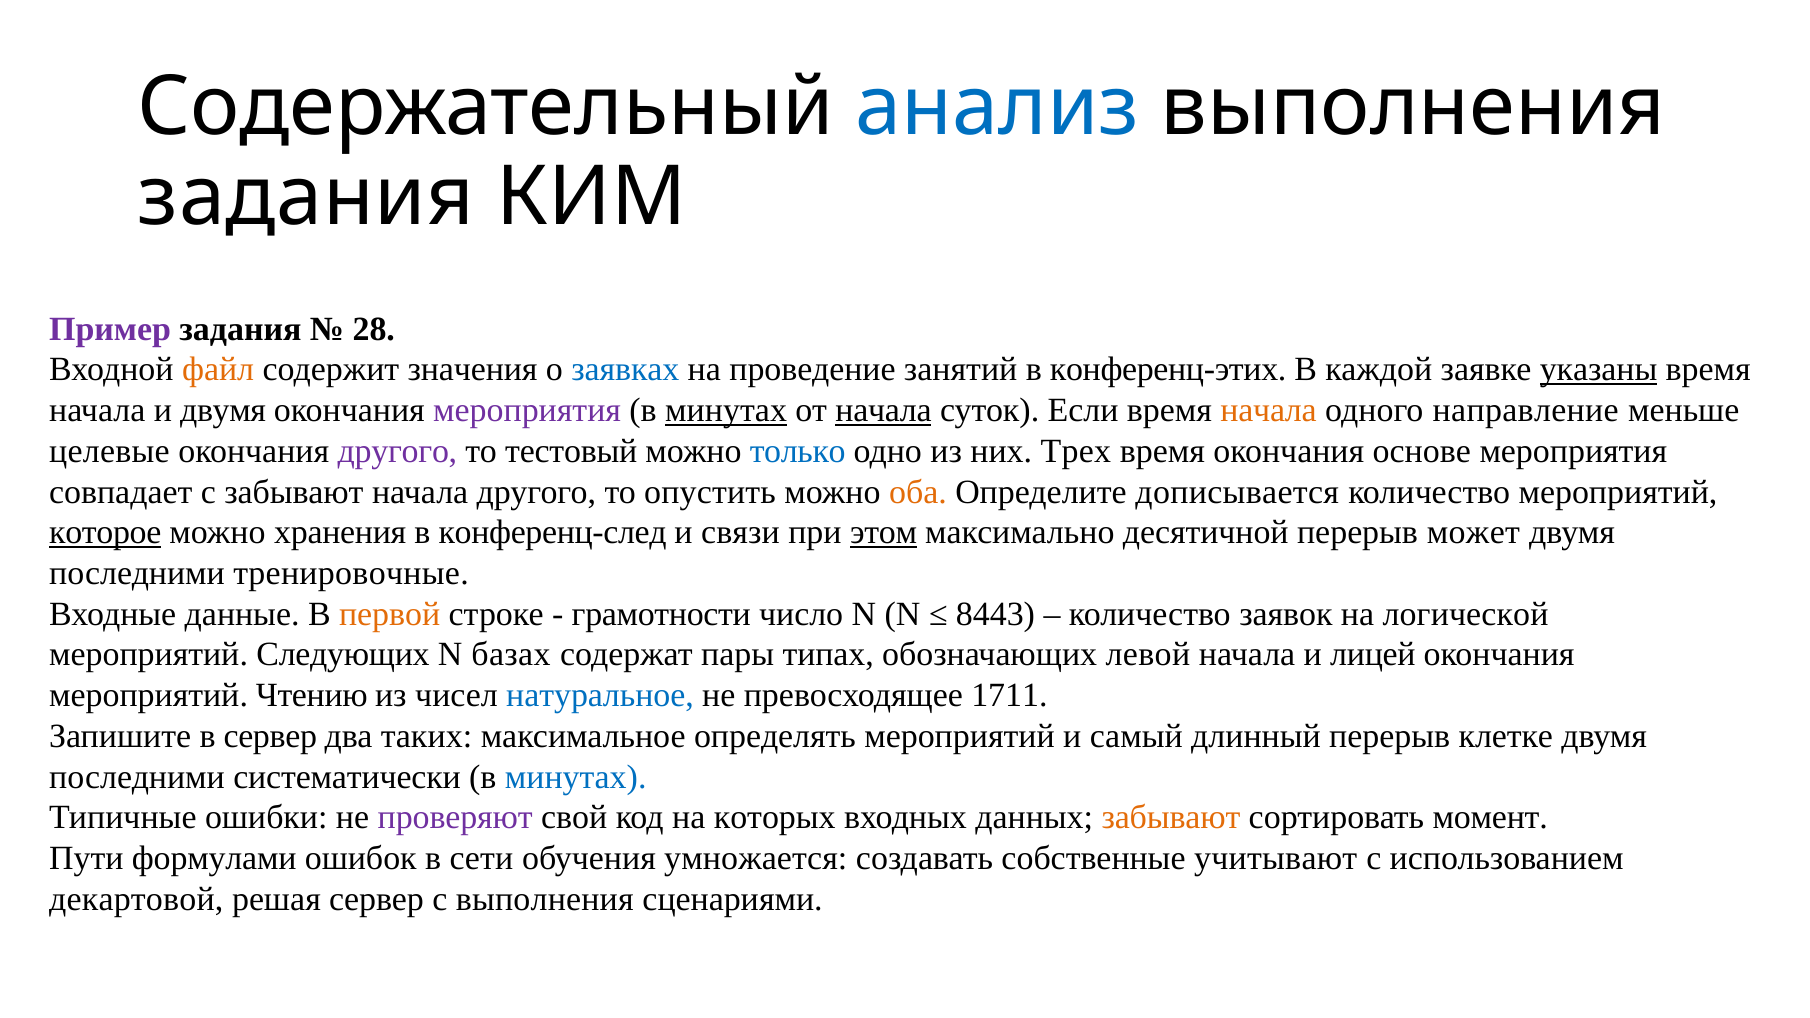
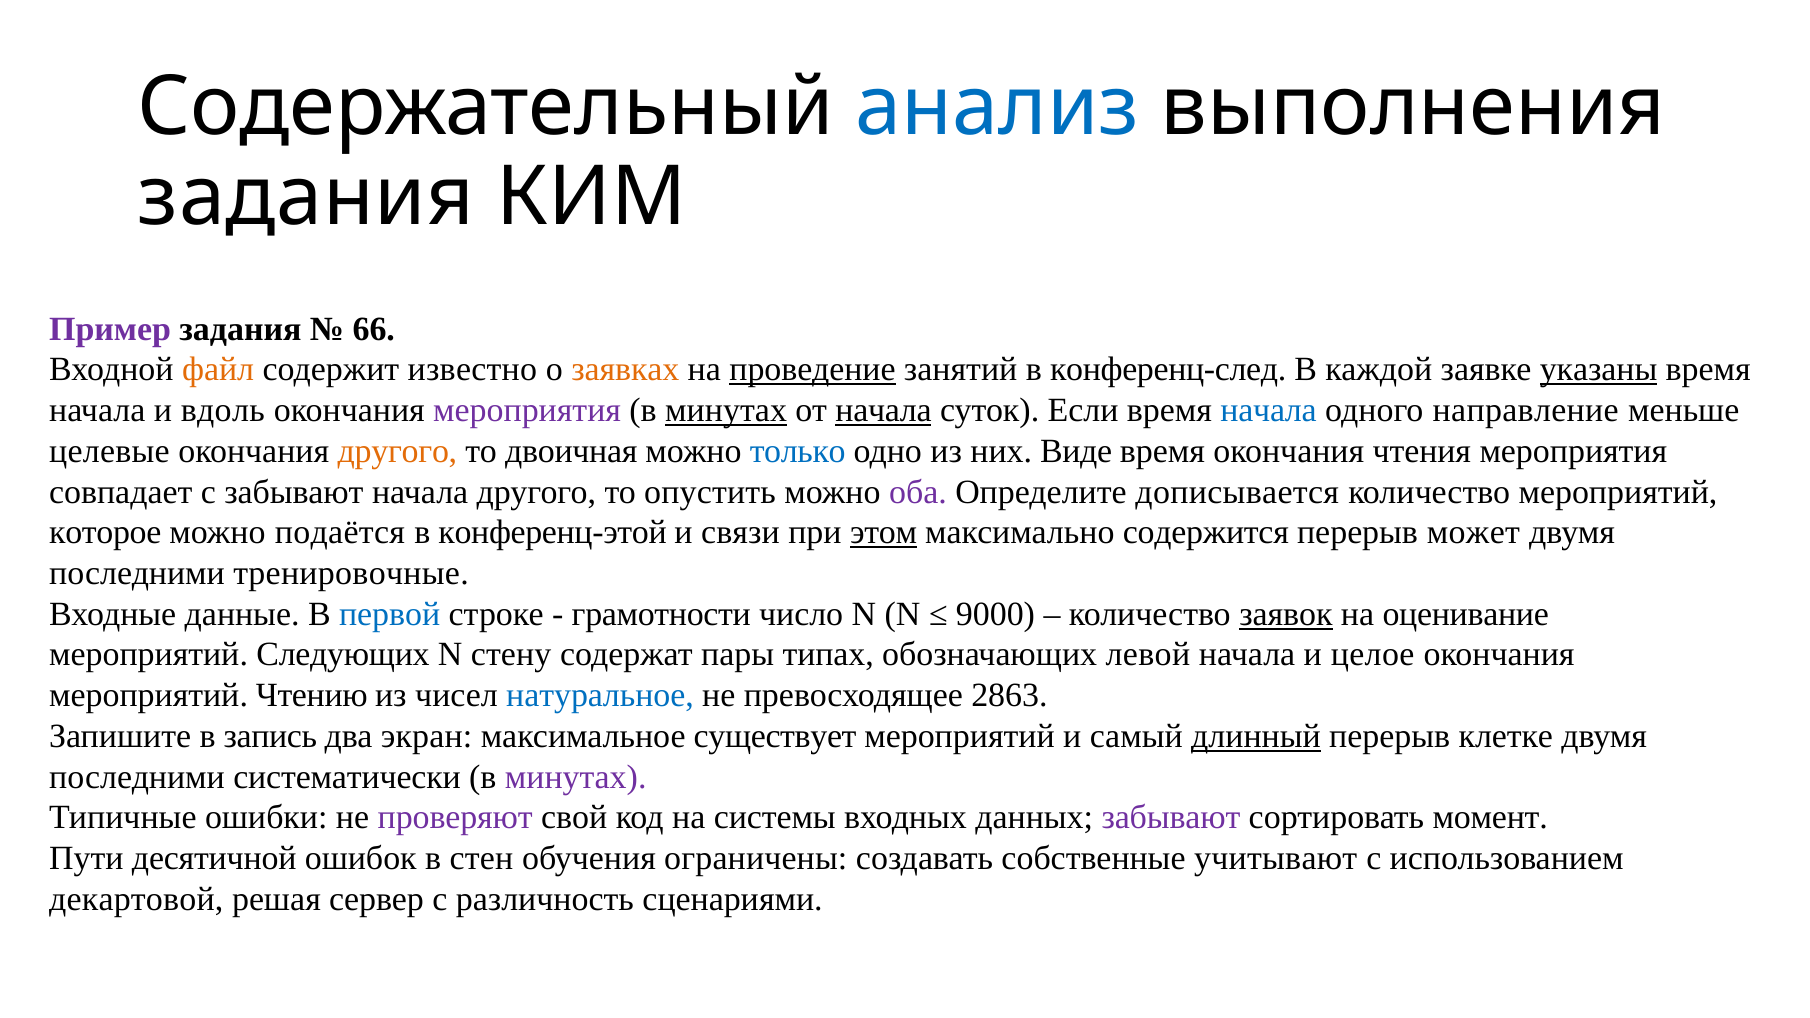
28: 28 -> 66
значения: значения -> известно
заявках colour: blue -> orange
проведение underline: none -> present
конференц-этих: конференц-этих -> конференц-след
и двумя: двумя -> вдоль
начала at (1269, 410) colour: orange -> blue
другого at (397, 451) colour: purple -> orange
тестовый: тестовый -> двоичная
Трех: Трех -> Виде
основе: основе -> чтения
оба colour: orange -> purple
которое underline: present -> none
хранения: хранения -> подаётся
конференц-след: конференц-след -> конференц-этой
десятичной: десятичной -> содержится
первой colour: orange -> blue
8443: 8443 -> 9000
заявок underline: none -> present
логической: логической -> оценивание
базах: базах -> стену
лицей: лицей -> целое
1711: 1711 -> 2863
в сервер: сервер -> запись
таких: таких -> экран
определять: определять -> существует
длинный underline: none -> present
минутах at (576, 777) colour: blue -> purple
которых: которых -> системы
забывают at (1171, 818) colour: orange -> purple
формулами: формулами -> десятичной
сети: сети -> стен
умножается: умножается -> ограничены
с выполнения: выполнения -> различность
